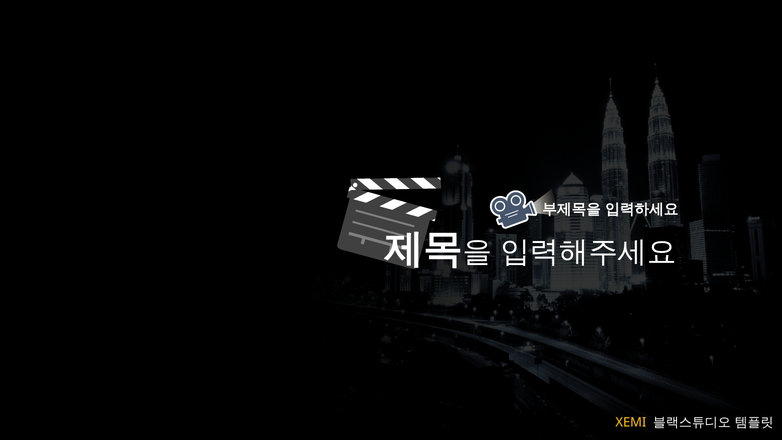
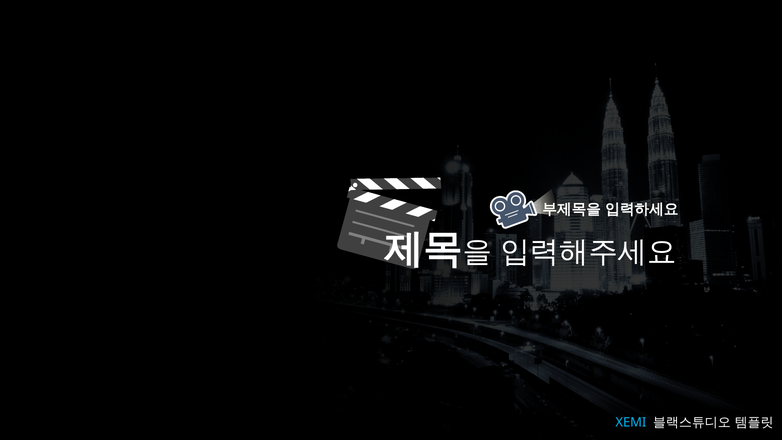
XEMI colour: yellow -> light blue
